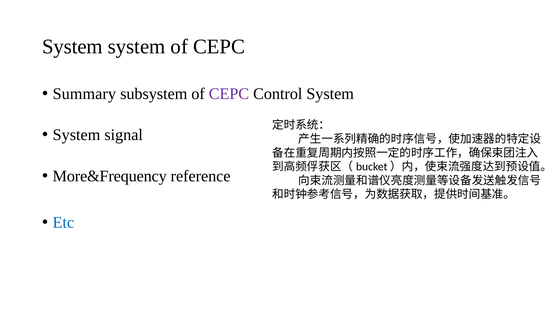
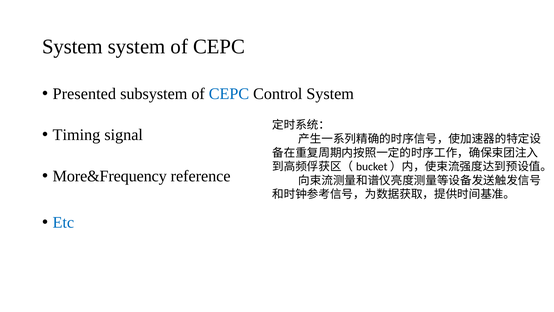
Summary: Summary -> Presented
CEPC at (229, 94) colour: purple -> blue
System at (76, 135): System -> Timing
